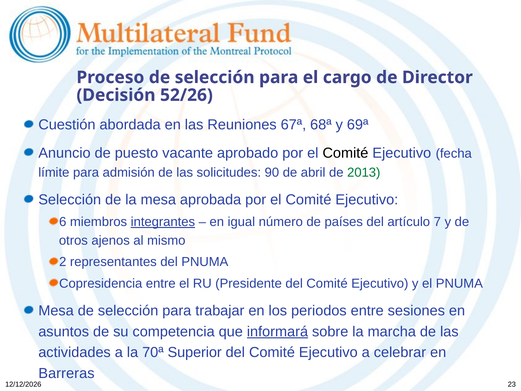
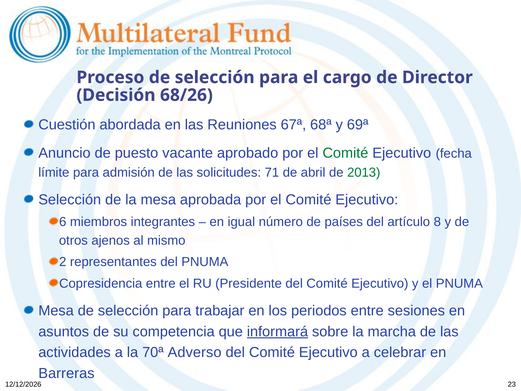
52/26: 52/26 -> 68/26
Comité at (345, 153) colour: black -> green
90: 90 -> 71
integrantes underline: present -> none
7: 7 -> 8
Superior: Superior -> Adverso
